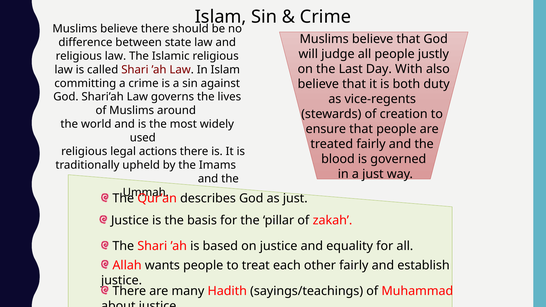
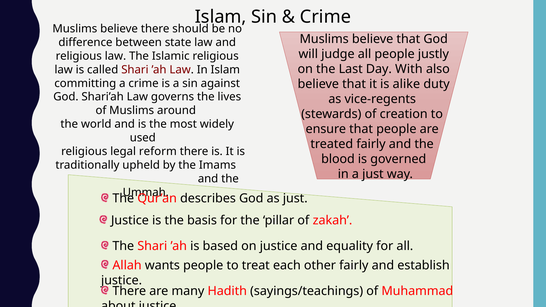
both: both -> alike
actions: actions -> reform
